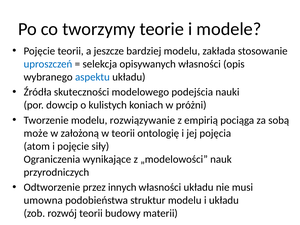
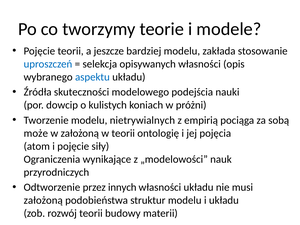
rozwiązywanie: rozwiązywanie -> nietrywialnych
umowna at (43, 200): umowna -> założoną
